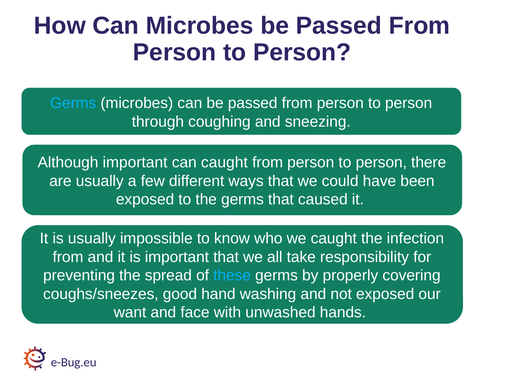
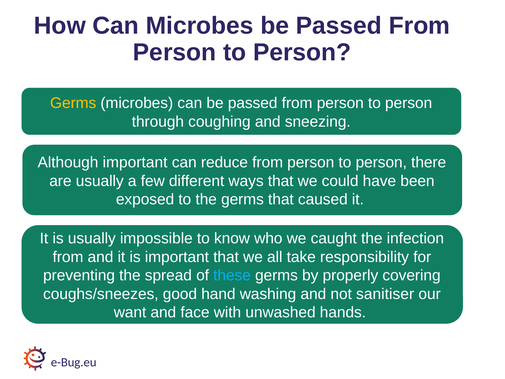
Germs at (73, 103) colour: light blue -> yellow
can caught: caught -> reduce
not exposed: exposed -> sanitiser
